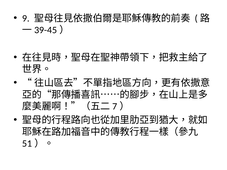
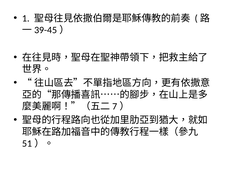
9: 9 -> 1
